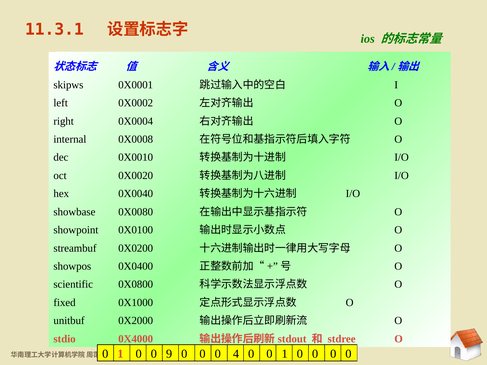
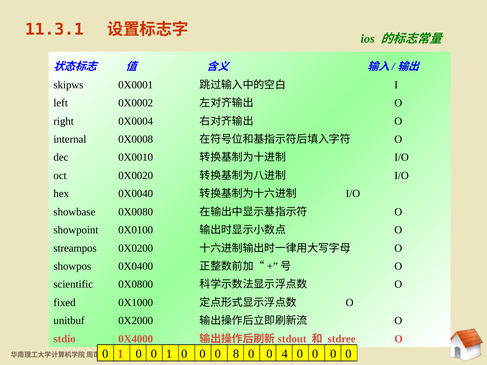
streambuf: streambuf -> streampos
0 0 9: 9 -> 1
4: 4 -> 8
0 0 1: 1 -> 4
